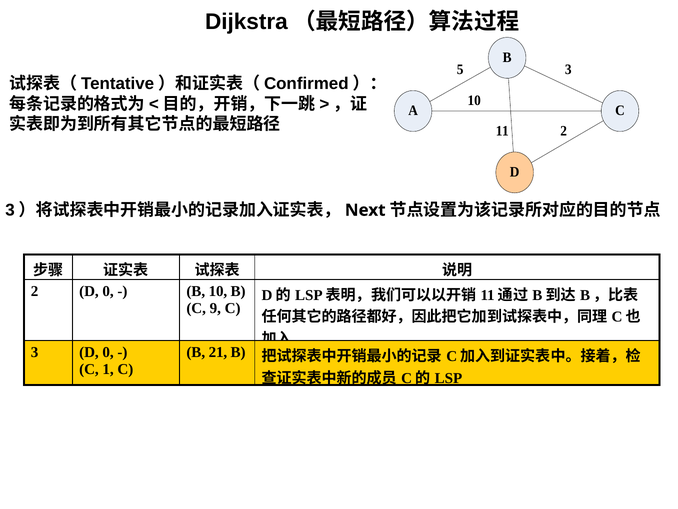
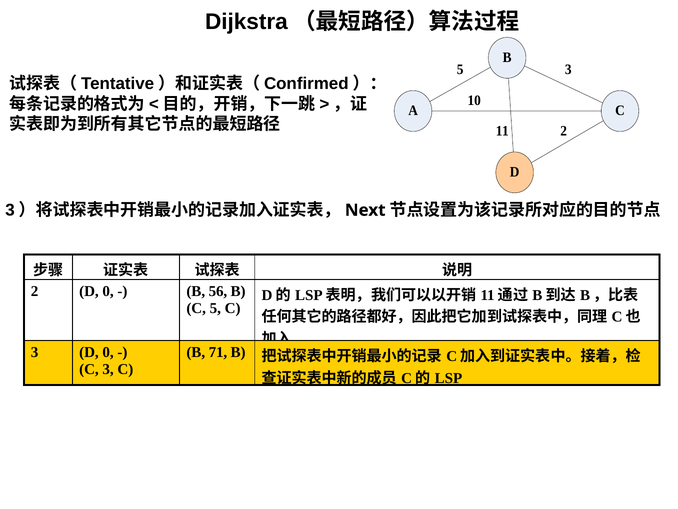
B 10: 10 -> 56
C 9: 9 -> 5
21: 21 -> 71
C 1: 1 -> 3
